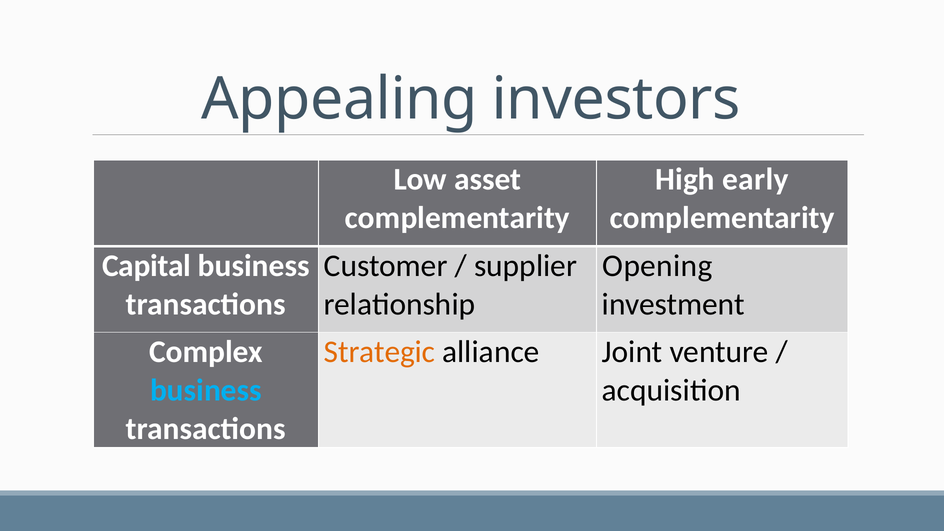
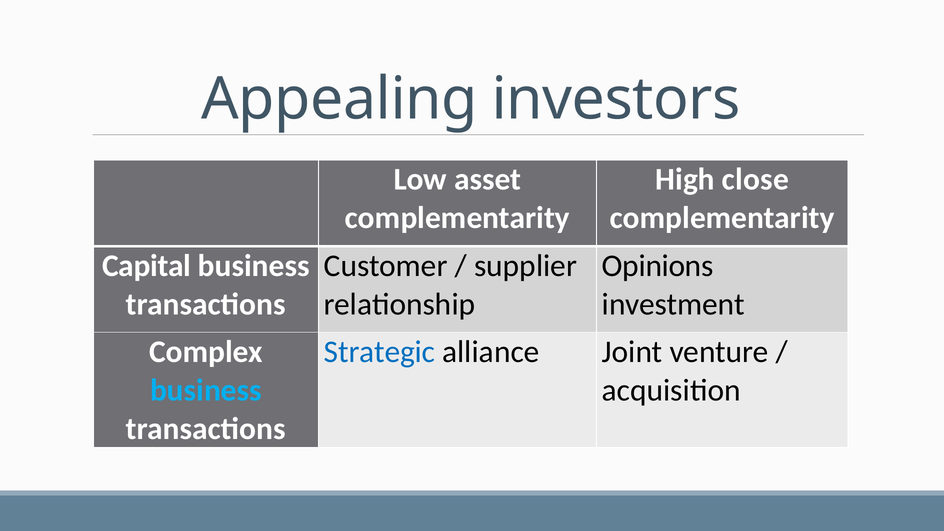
early: early -> close
Opening: Opening -> Opinions
Strategic colour: orange -> blue
